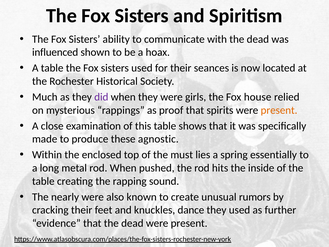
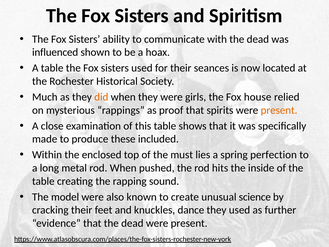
did colour: purple -> orange
agnostic: agnostic -> included
essentially: essentially -> perfection
nearly: nearly -> model
rumors: rumors -> science
